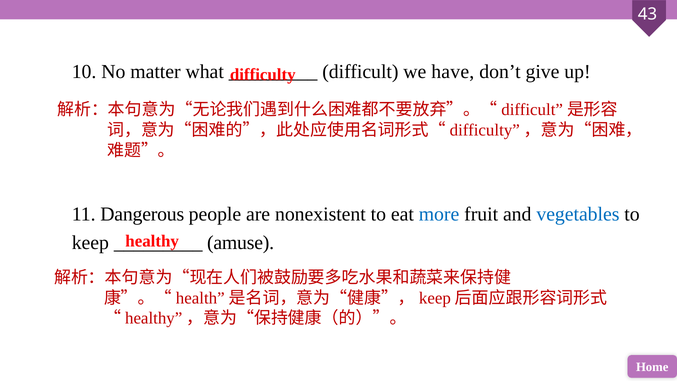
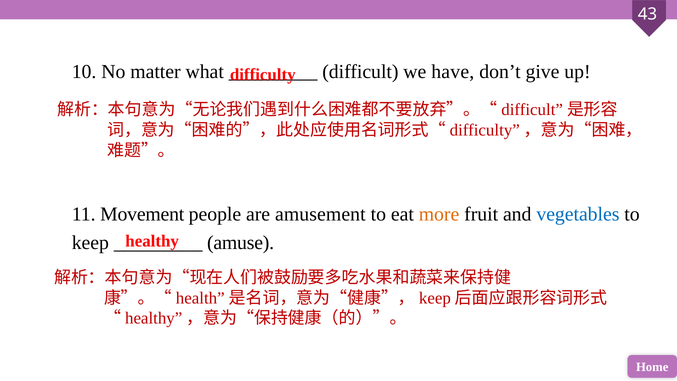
Dangerous: Dangerous -> Movement
nonexistent: nonexistent -> amusement
more colour: blue -> orange
